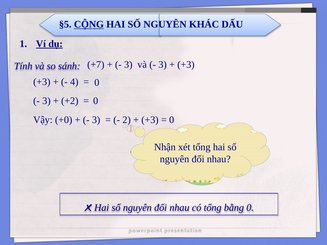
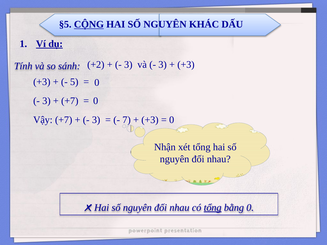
+7: +7 -> +2
4: 4 -> 5
+2 at (70, 101): +2 -> +7
Vậy +0: +0 -> +7
2: 2 -> 7
tổng at (213, 208) underline: none -> present
